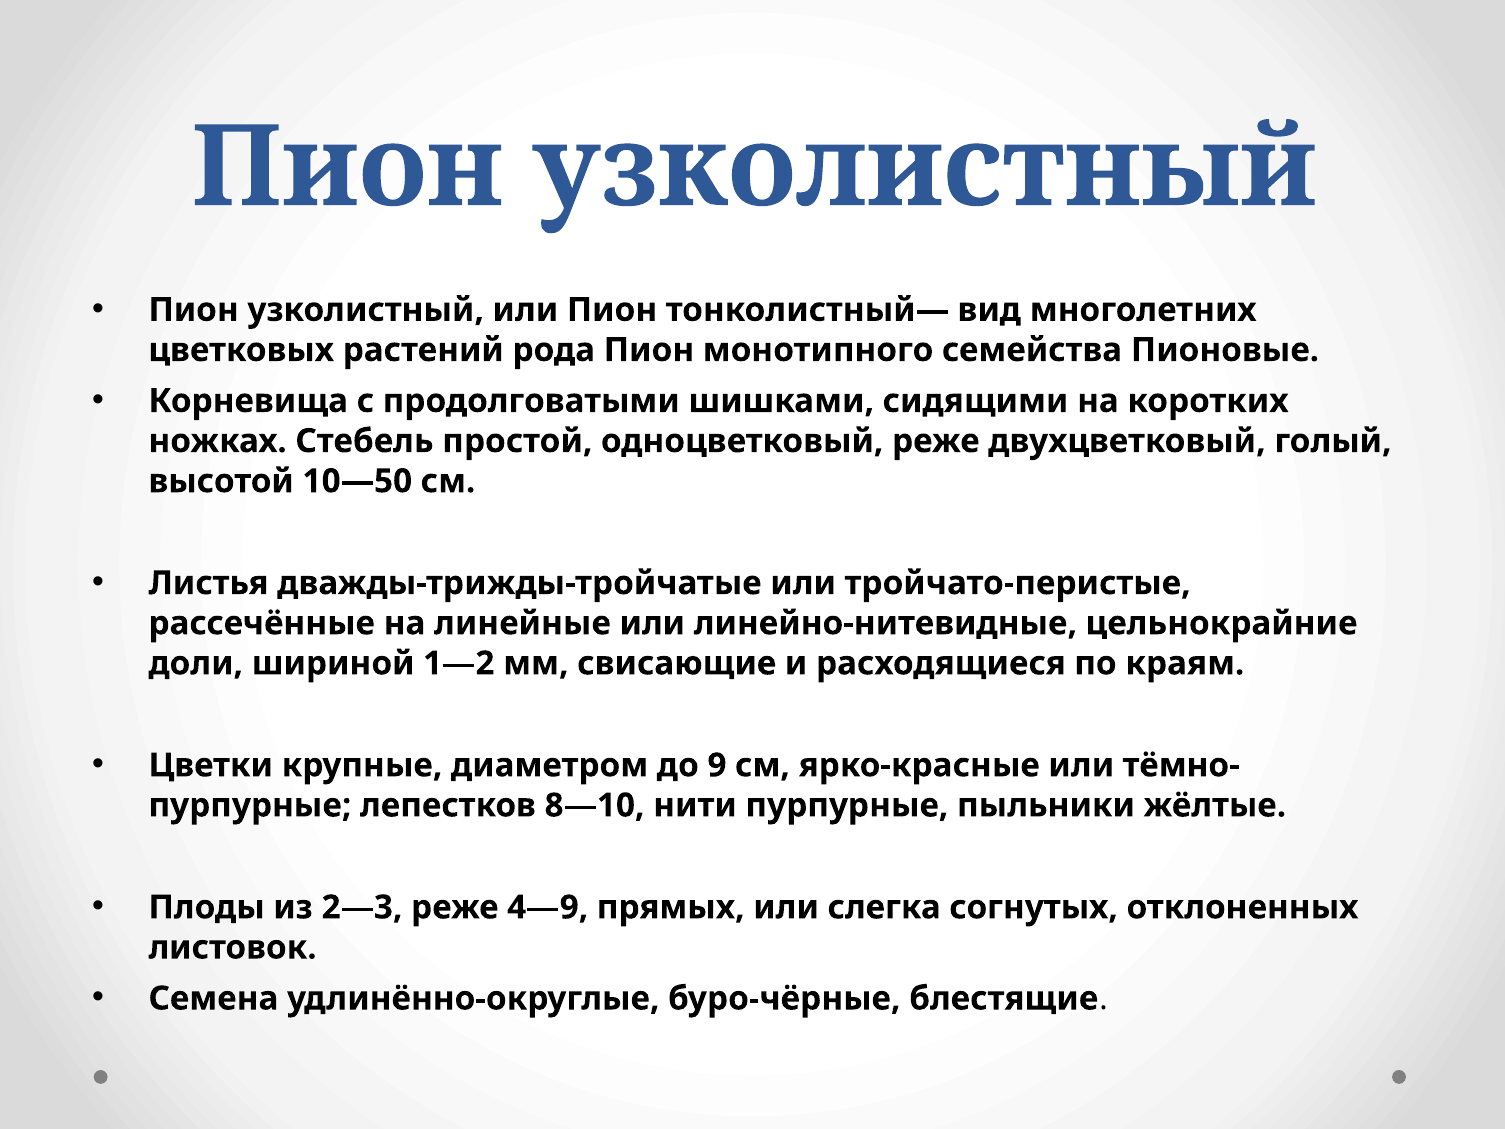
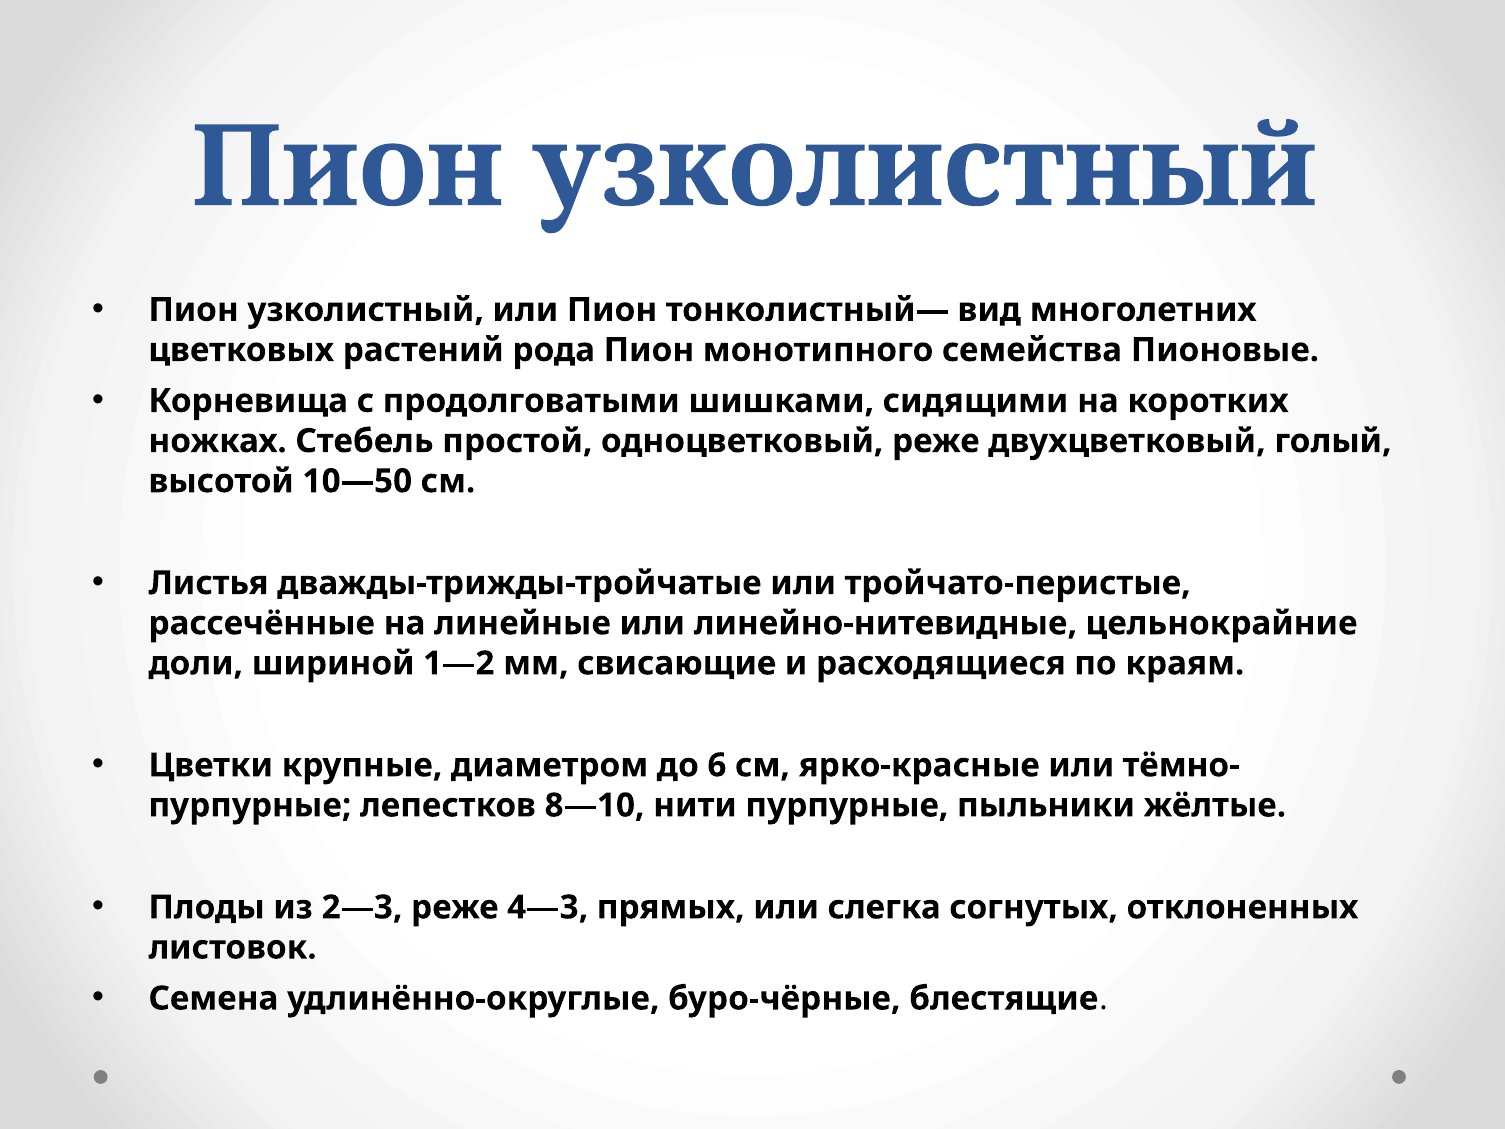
9: 9 -> 6
4—9: 4—9 -> 4—3
